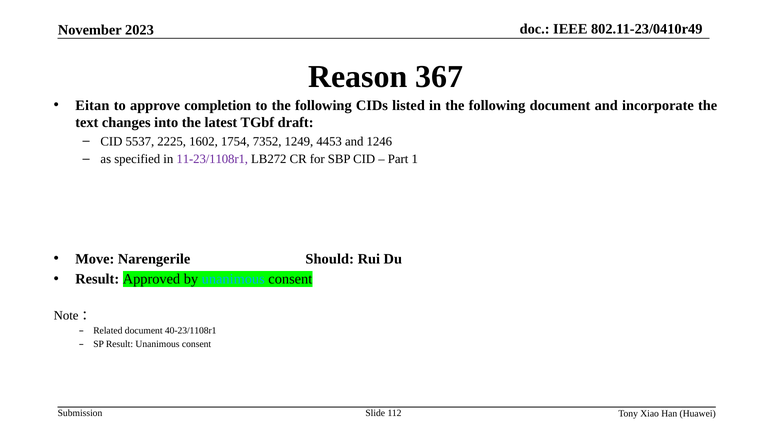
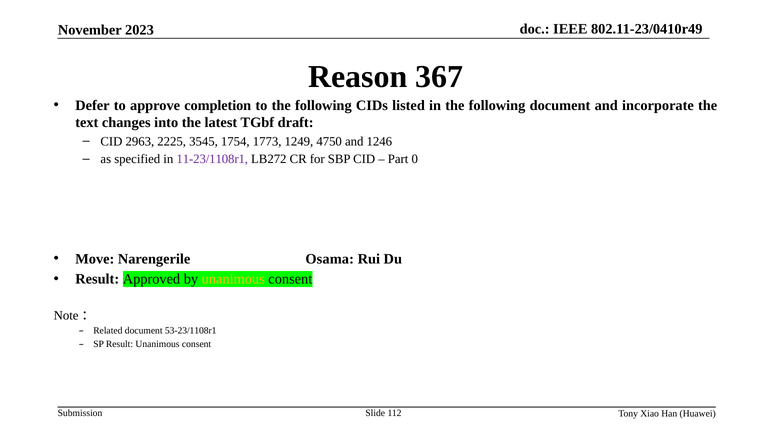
Eitan: Eitan -> Defer
5537: 5537 -> 2963
1602: 1602 -> 3545
7352: 7352 -> 1773
4453: 4453 -> 4750
1: 1 -> 0
Should: Should -> Osama
unanimous at (233, 279) colour: light blue -> yellow
40-23/1108r1: 40-23/1108r1 -> 53-23/1108r1
